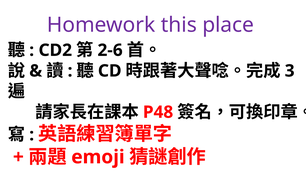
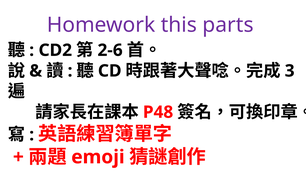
place: place -> parts
